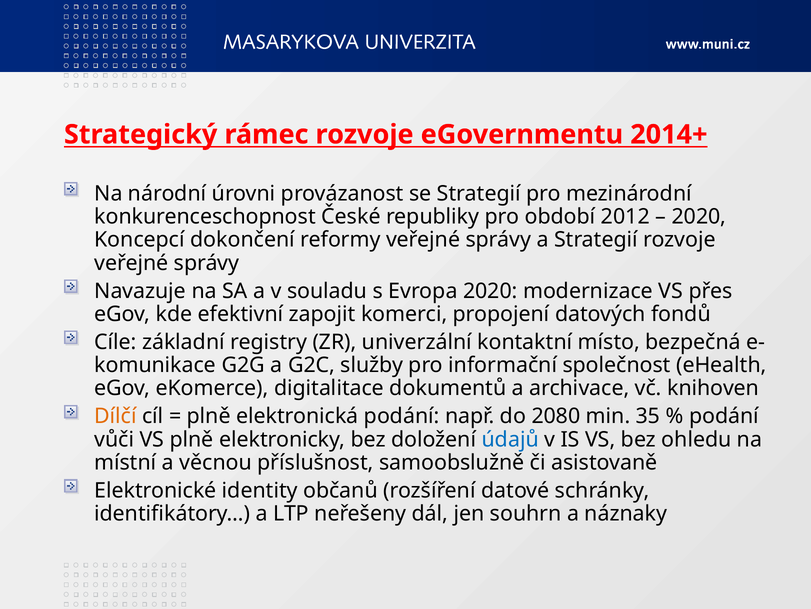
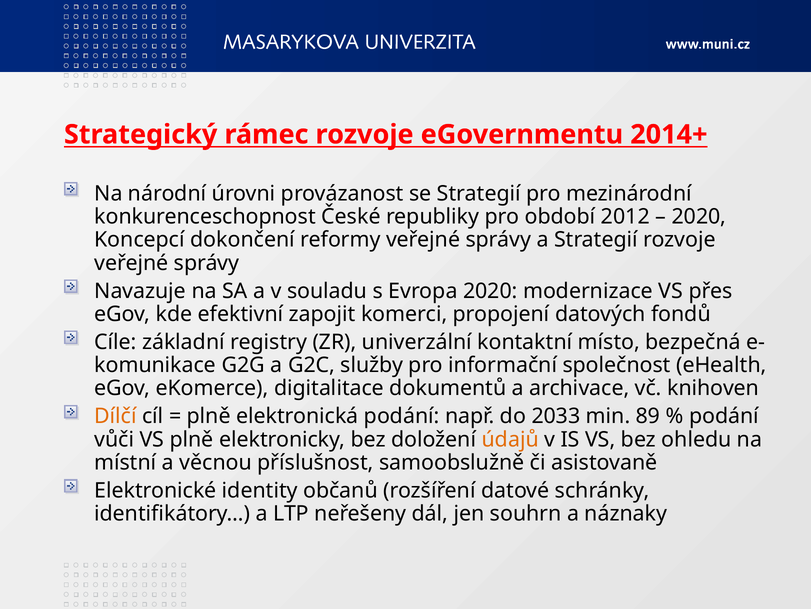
2080: 2080 -> 2033
35: 35 -> 89
údajů colour: blue -> orange
